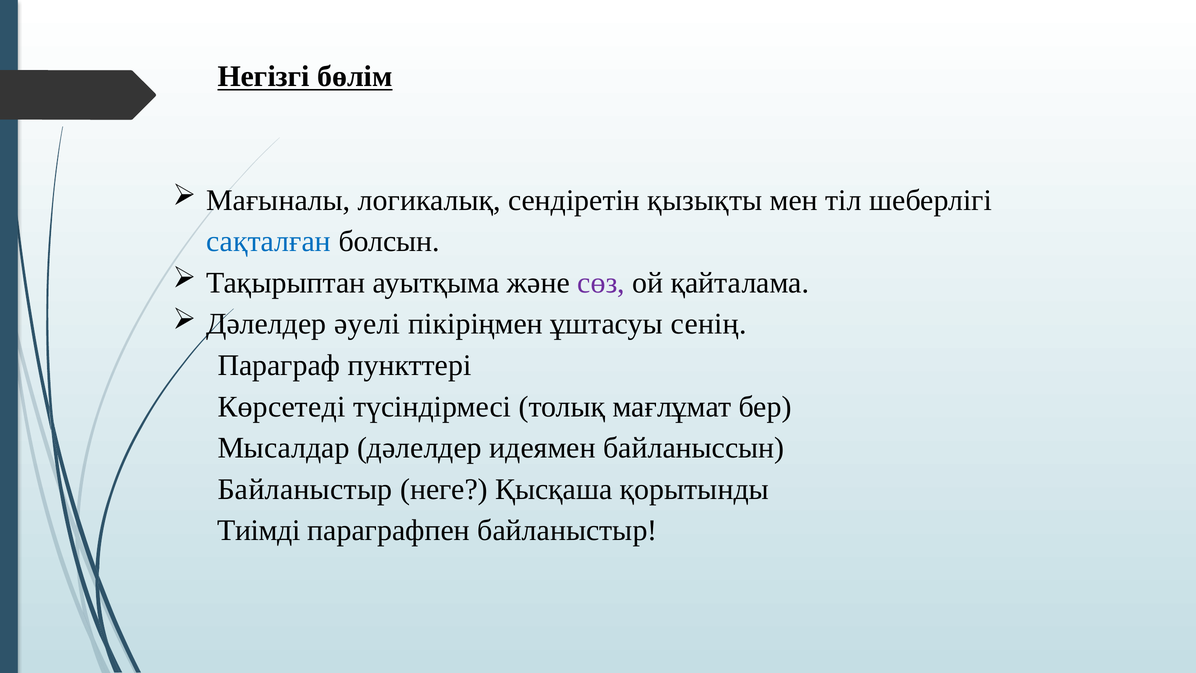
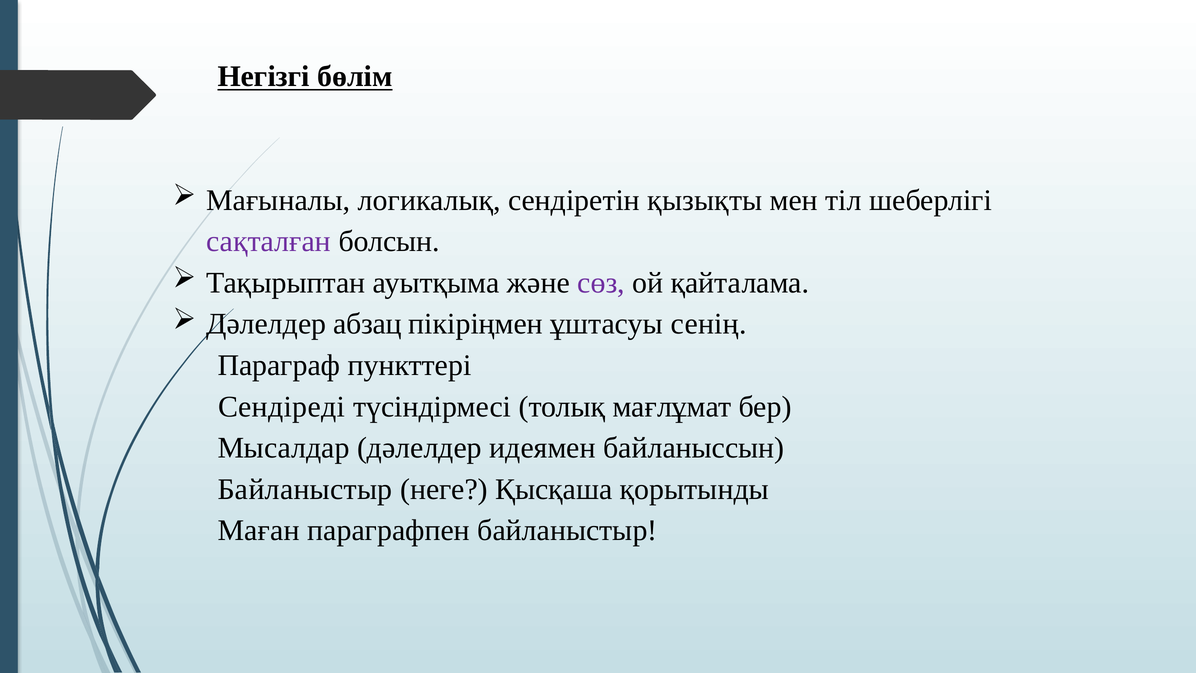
сақталған colour: blue -> purple
әуелі: әуелі -> абзац
Көрсетеді: Көрсетеді -> Сендіреді
Тиімді: Тиімді -> Маған
